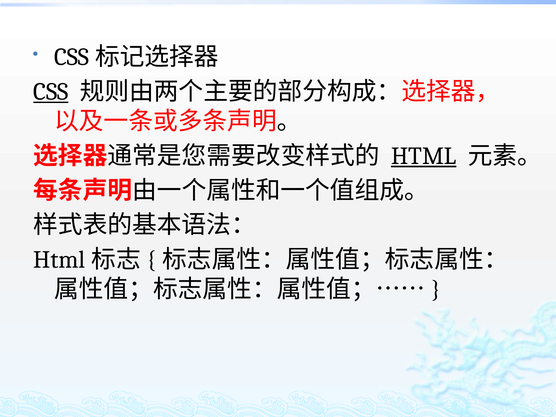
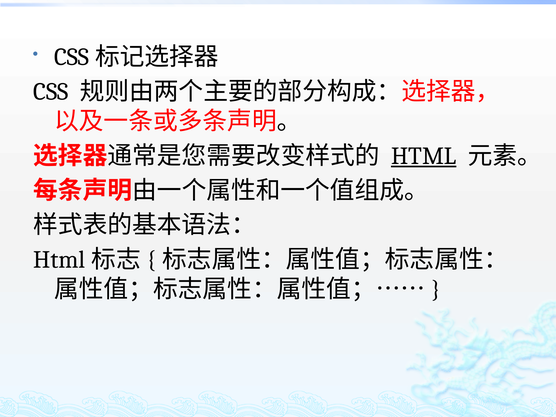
CSS underline: present -> none
